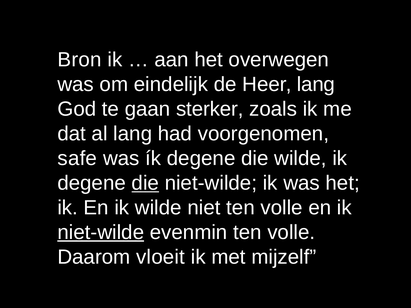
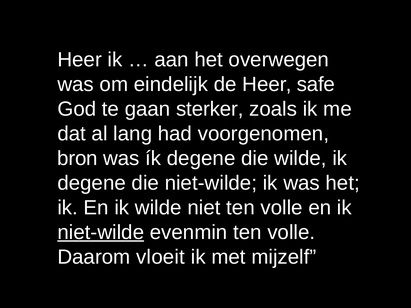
Bron at (80, 60): Bron -> Heer
Heer lang: lang -> safe
safe: safe -> bron
die at (145, 183) underline: present -> none
